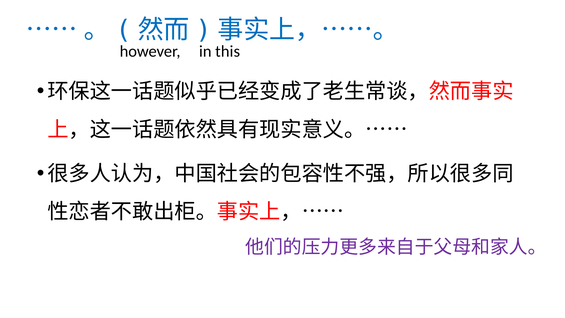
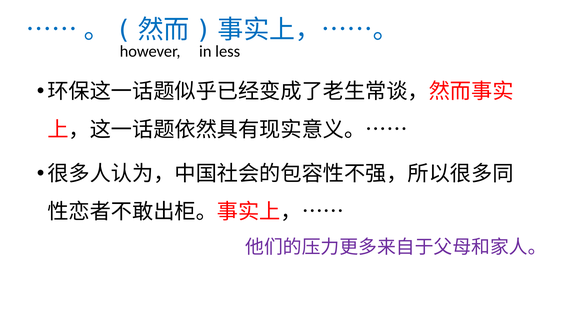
this: this -> less
